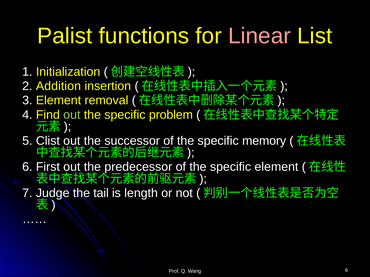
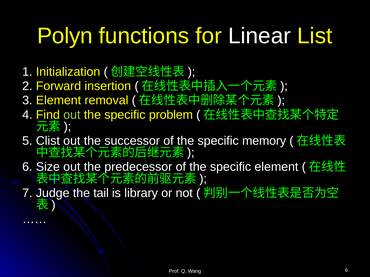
Palist: Palist -> Polyn
Linear colour: pink -> white
Addition: Addition -> Forward
First: First -> Size
length: length -> library
